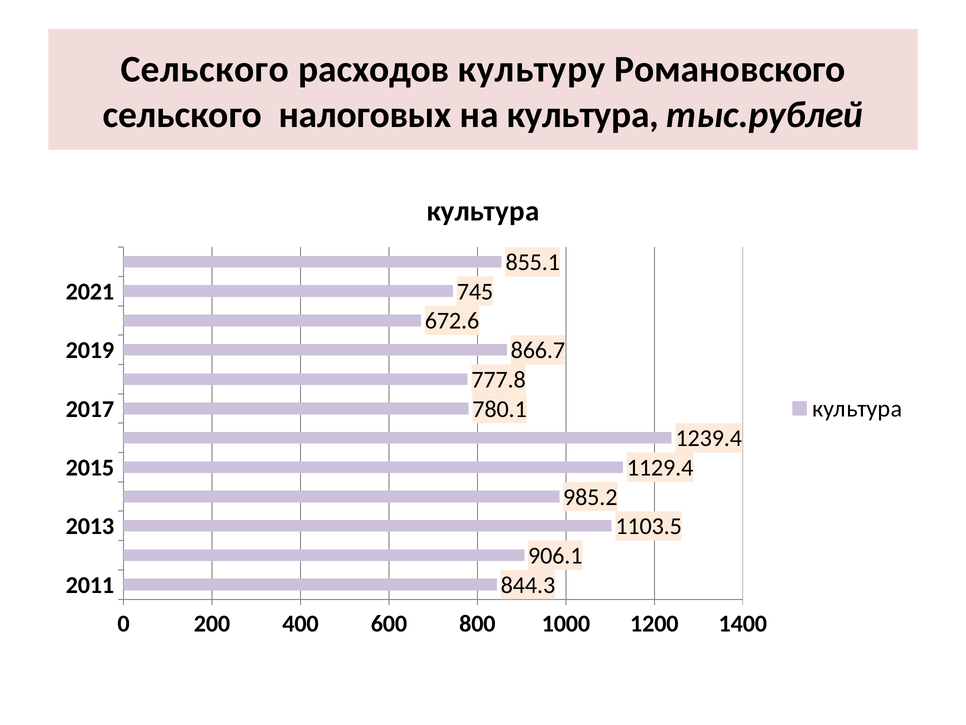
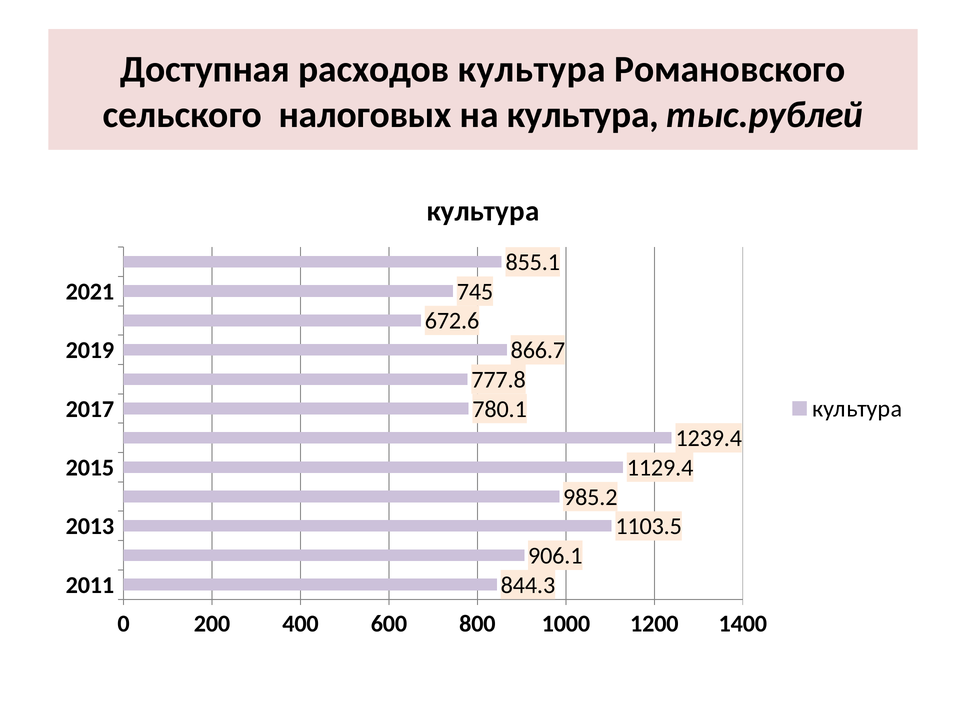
Сельского at (205, 69): Сельского -> Доступная
расходов культуру: культуру -> культура
